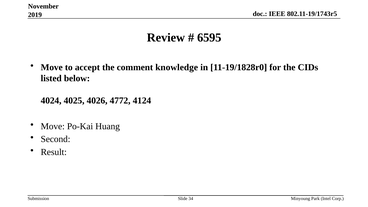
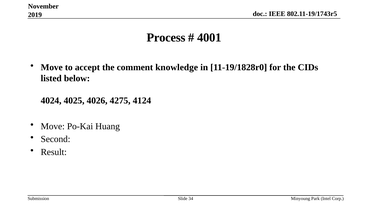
Review: Review -> Process
6595: 6595 -> 4001
4772: 4772 -> 4275
